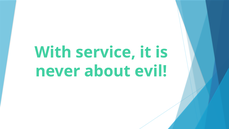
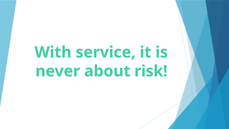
evil: evil -> risk
